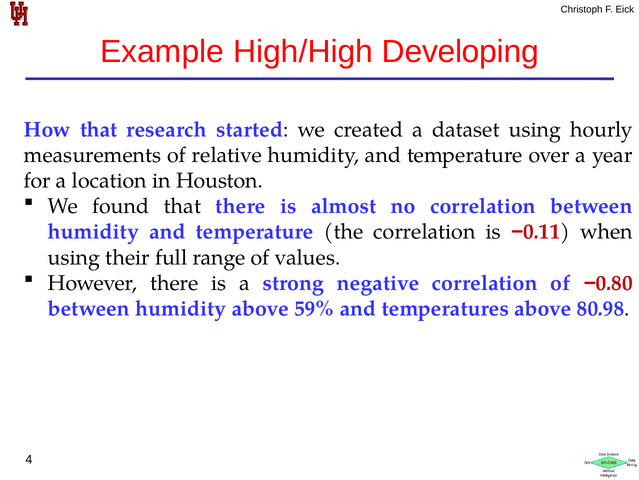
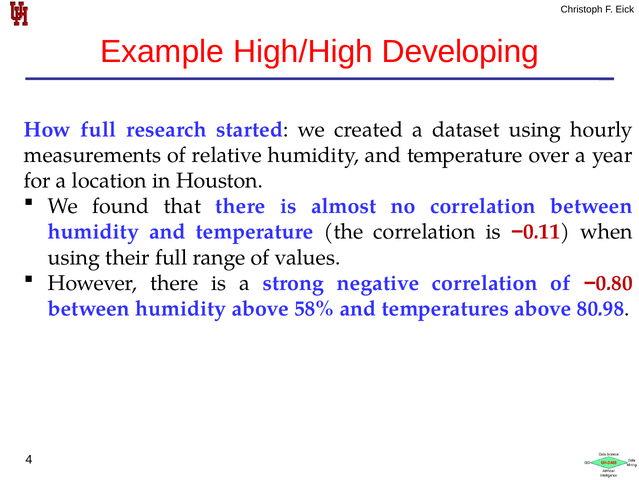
How that: that -> full
59%: 59% -> 58%
